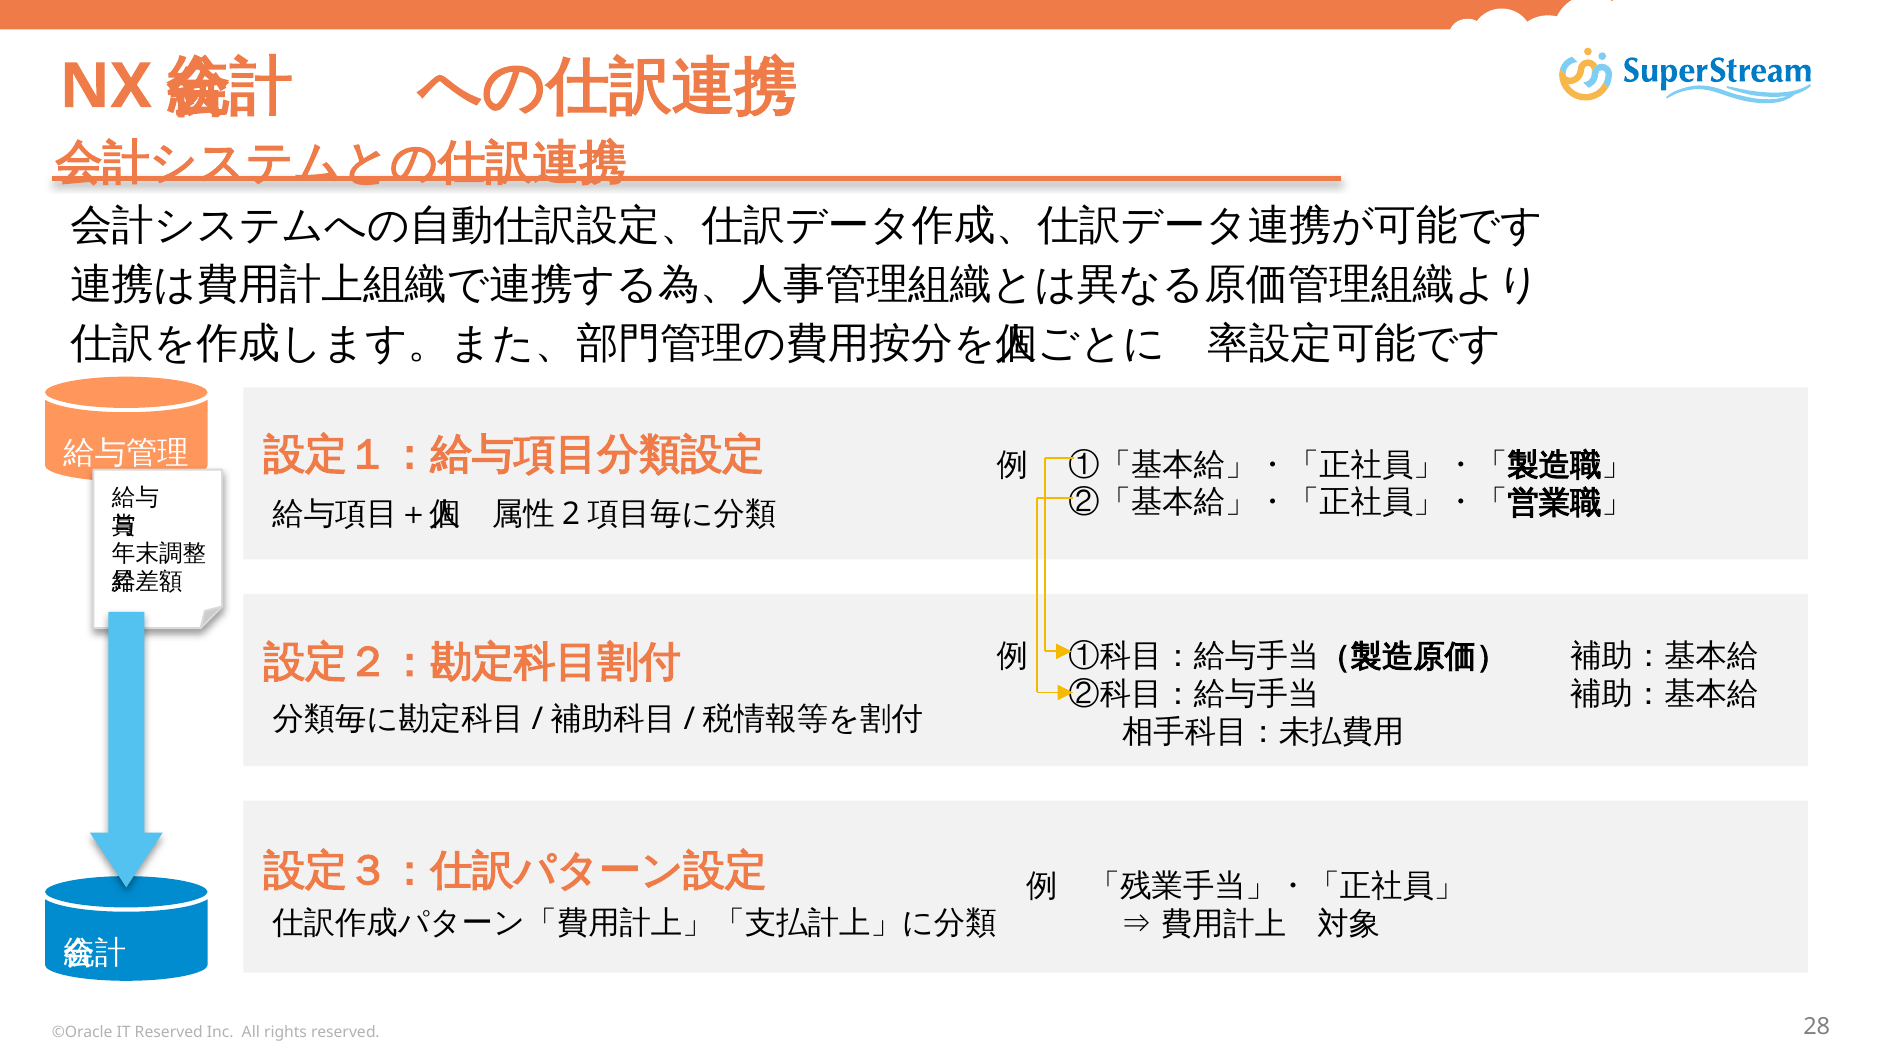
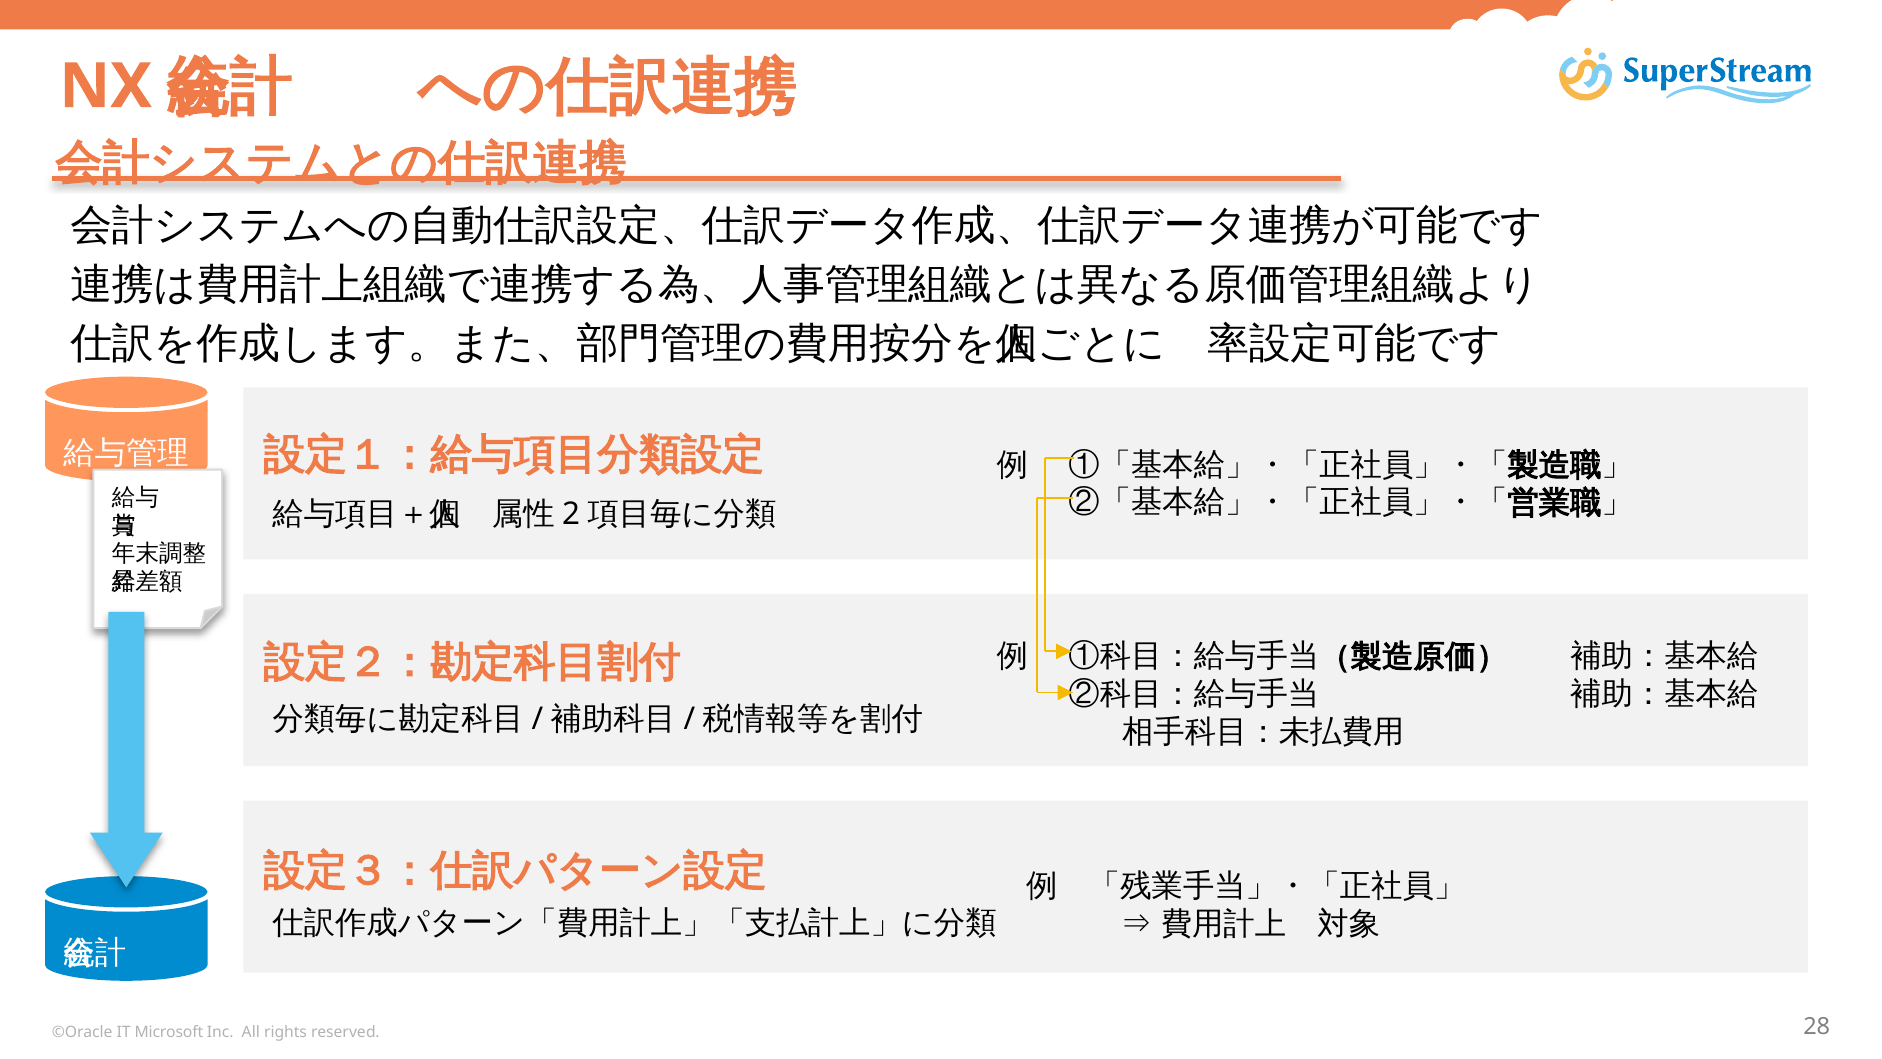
IT Reserved: Reserved -> Microsoft
